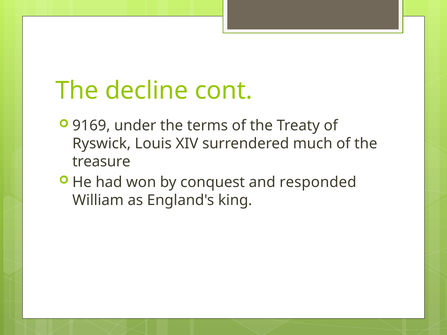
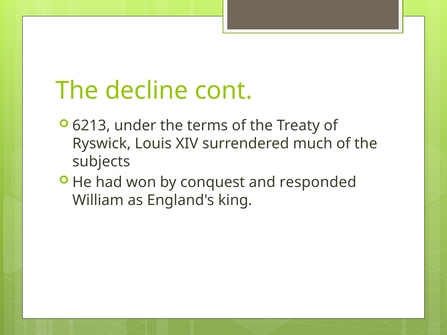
9169: 9169 -> 6213
treasure: treasure -> subjects
